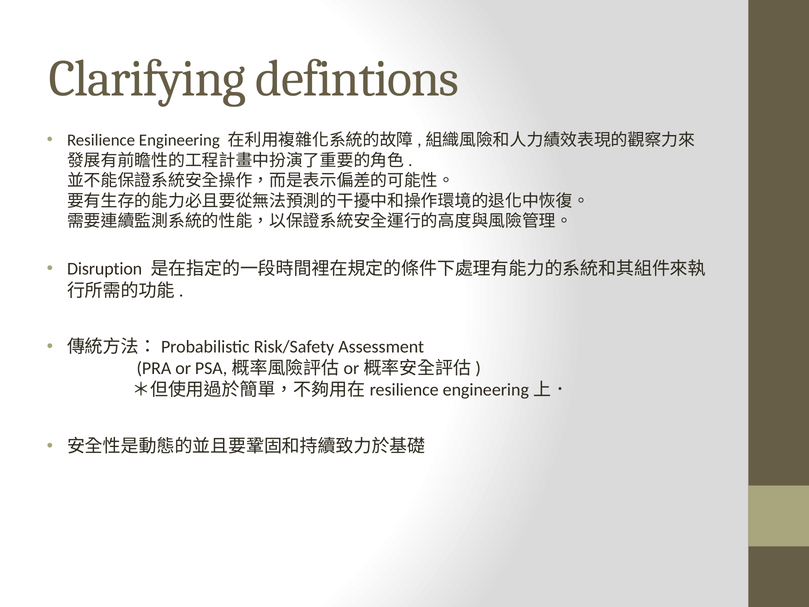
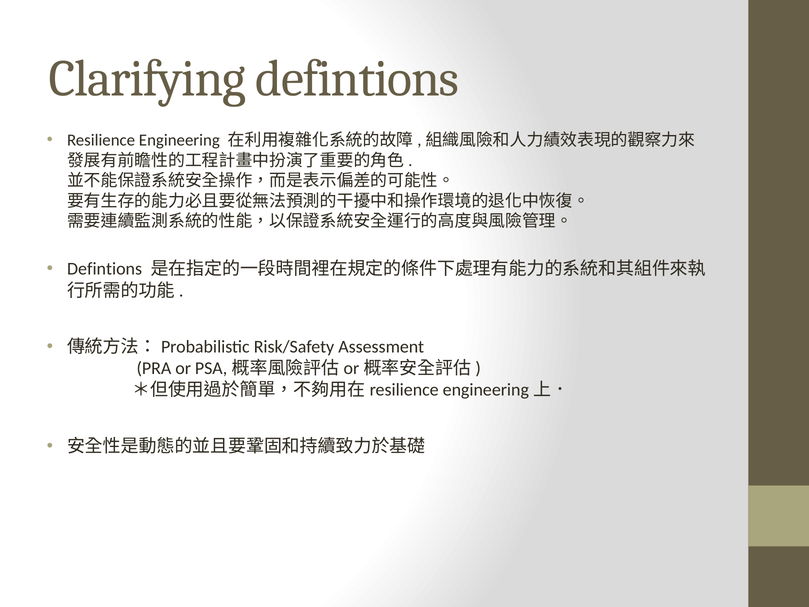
Disruption at (105, 269): Disruption -> Defintions
